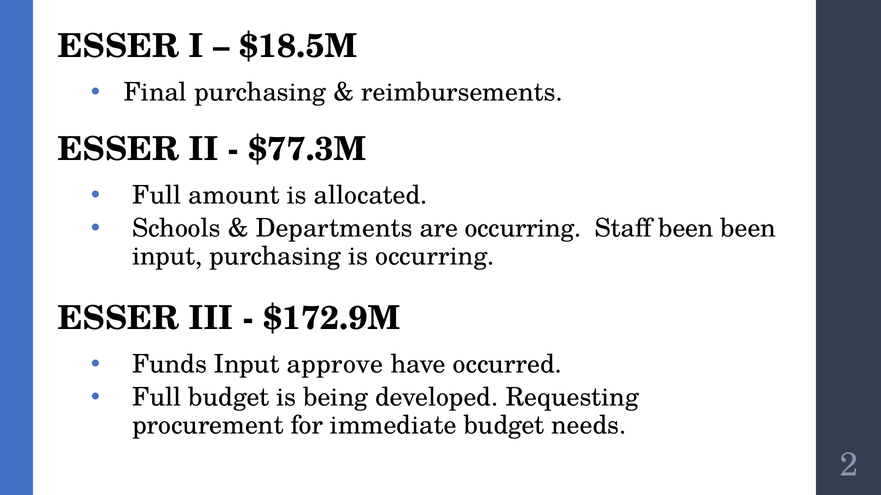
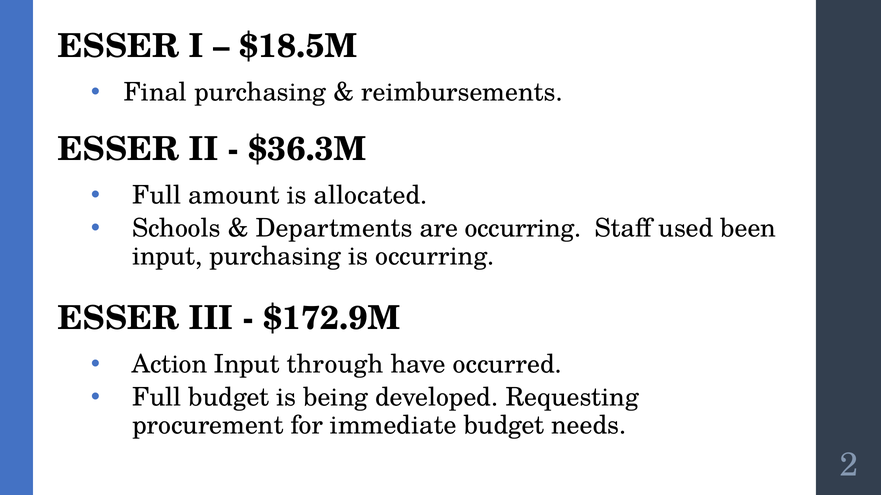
$77.3M: $77.3M -> $36.3M
Staff been: been -> used
Funds: Funds -> Action
approve: approve -> through
